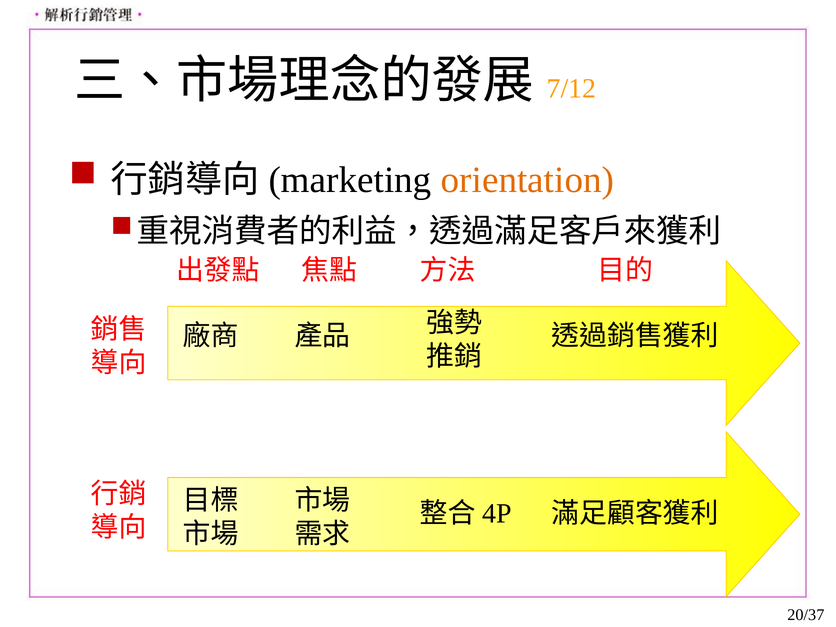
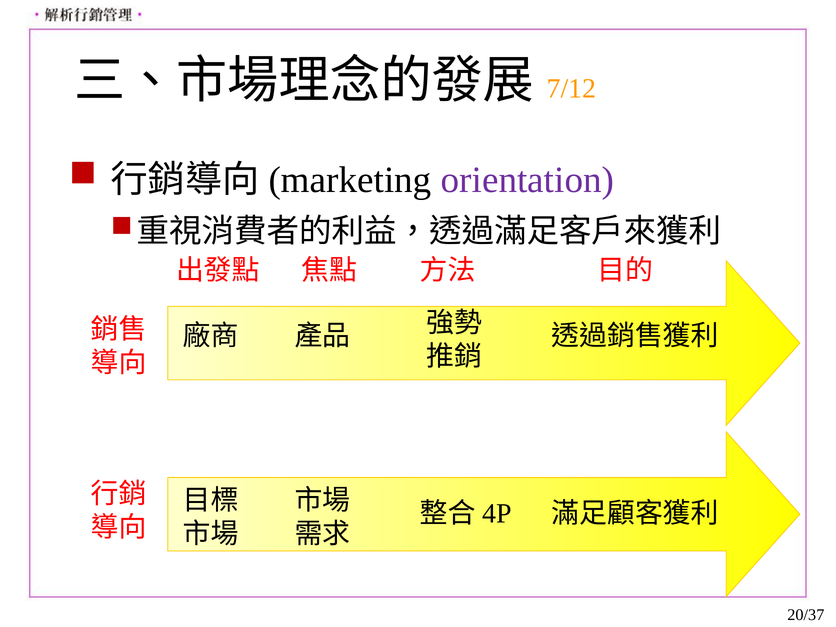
orientation colour: orange -> purple
